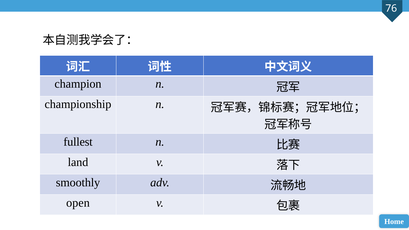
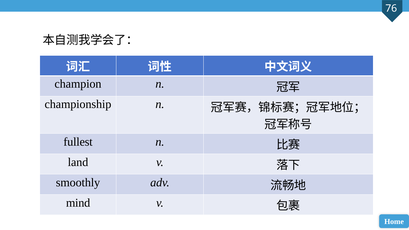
open: open -> mind
